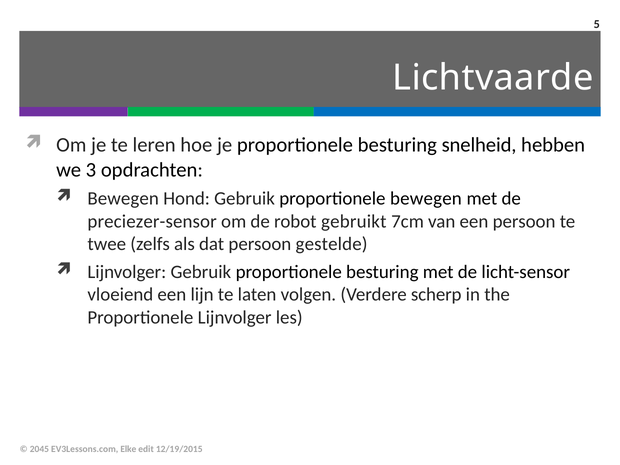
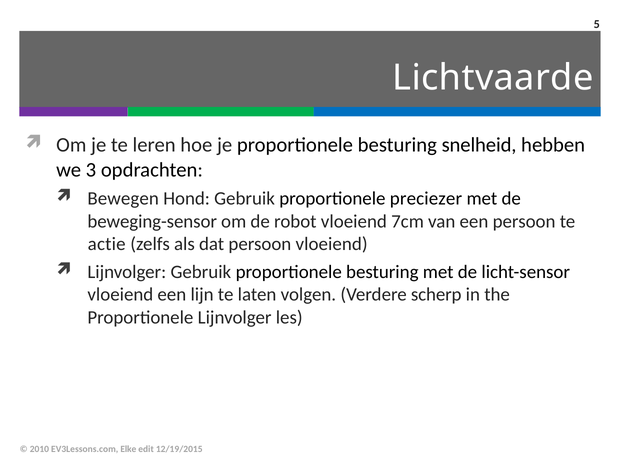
proportionele bewegen: bewegen -> preciezer
preciezer-sensor: preciezer-sensor -> beweging-sensor
robot gebruikt: gebruikt -> vloeiend
twee: twee -> actie
persoon gestelde: gestelde -> vloeiend
2045: 2045 -> 2010
